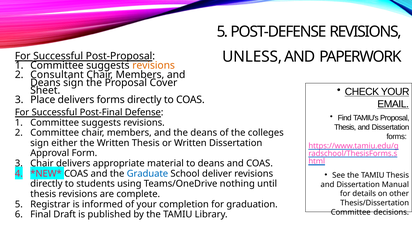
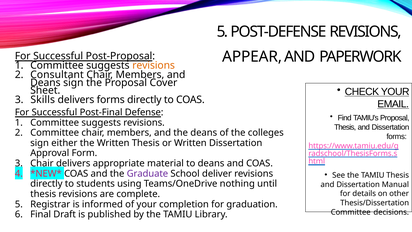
UNLESS: UNLESS -> APPEAR
Place: Place -> Skills
Graduate colour: blue -> purple
